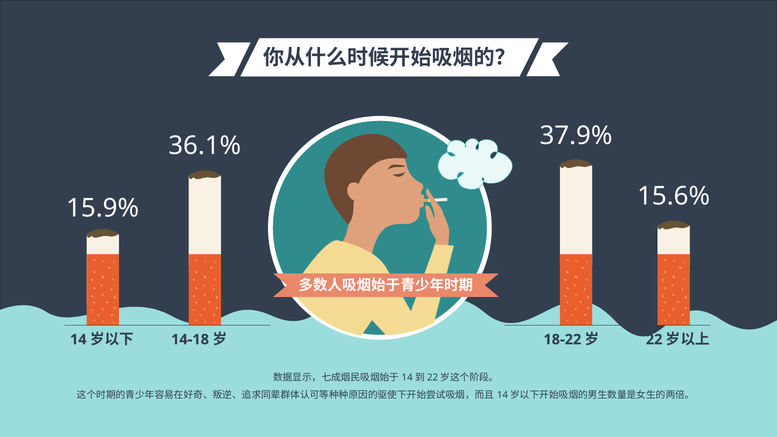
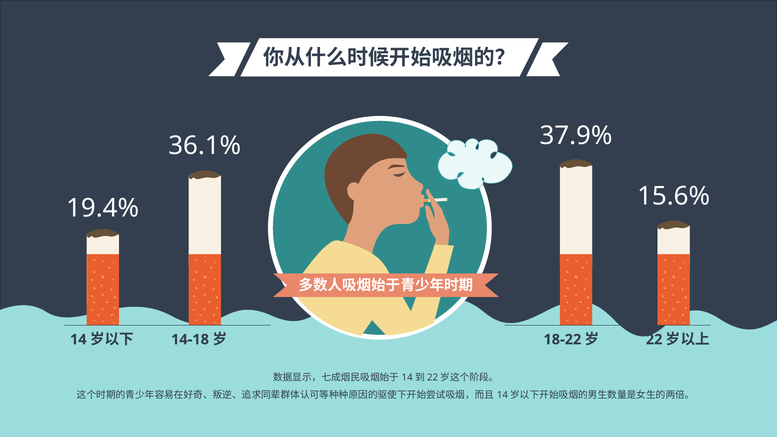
15.9%: 15.9% -> 19.4%
